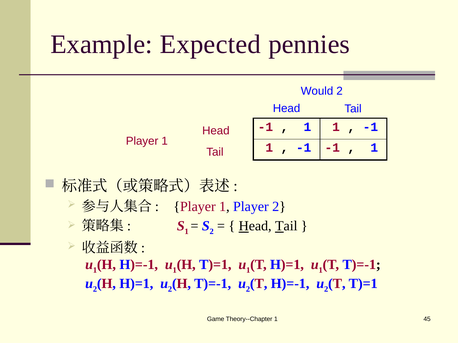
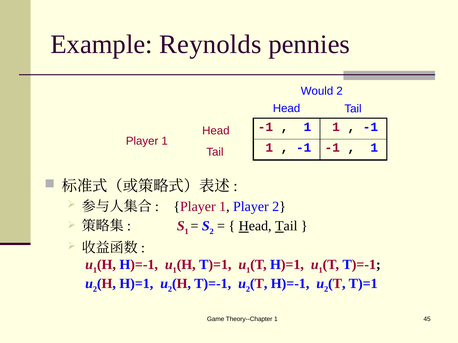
Expected: Expected -> Reynolds
